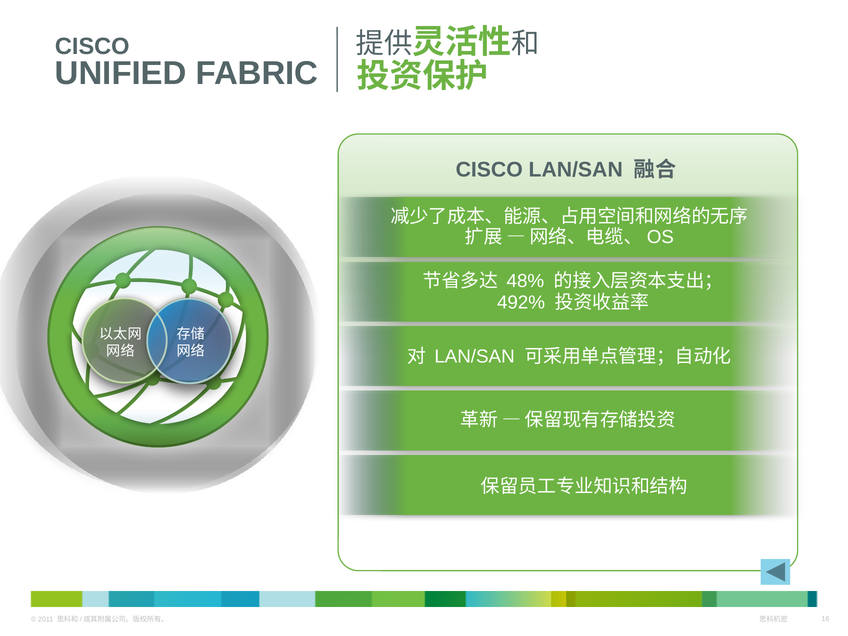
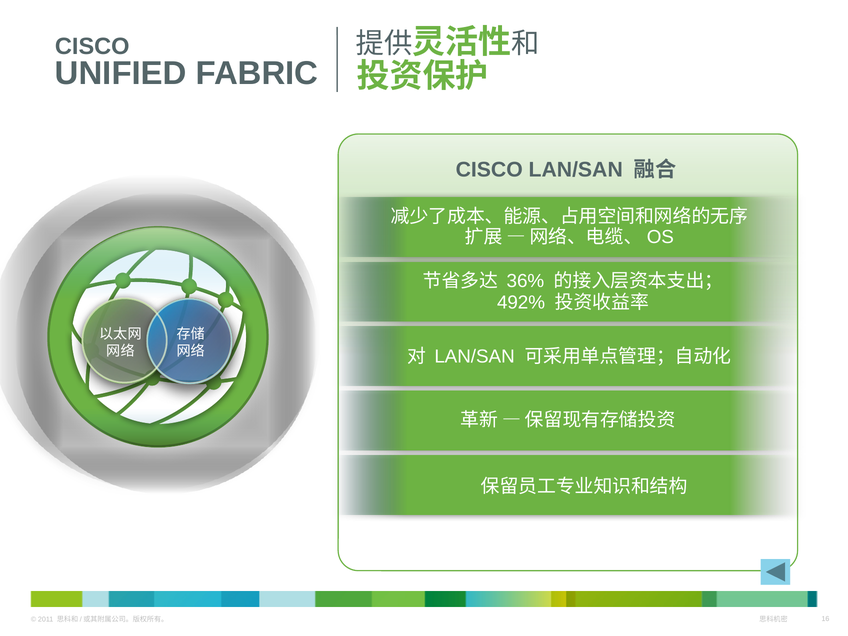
48%: 48% -> 36%
